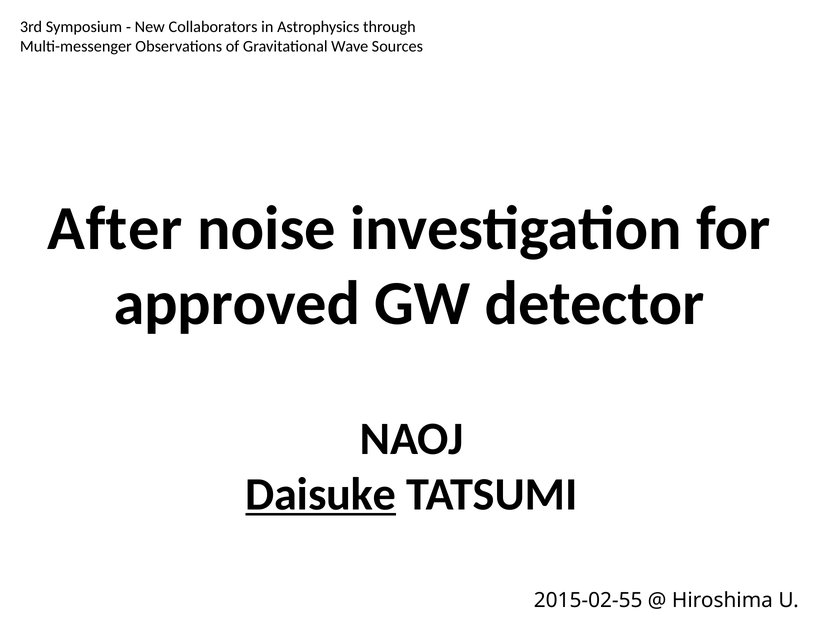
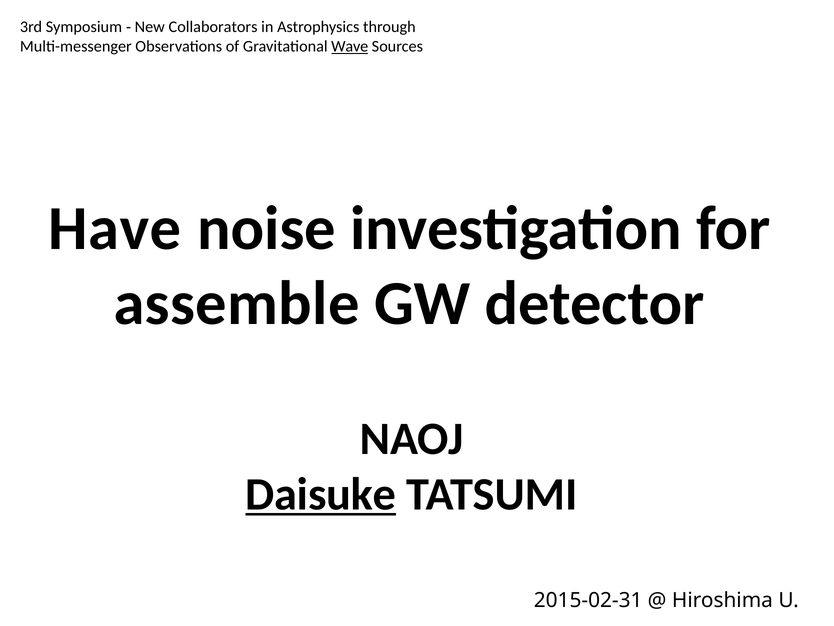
Wave underline: none -> present
After: After -> Have
approved: approved -> assemble
2015-02-55: 2015-02-55 -> 2015-02-31
